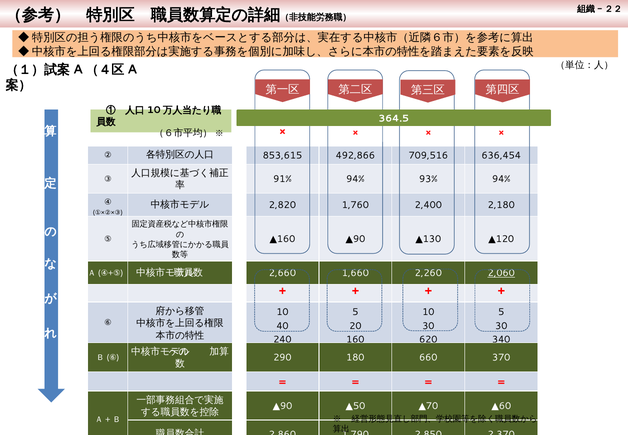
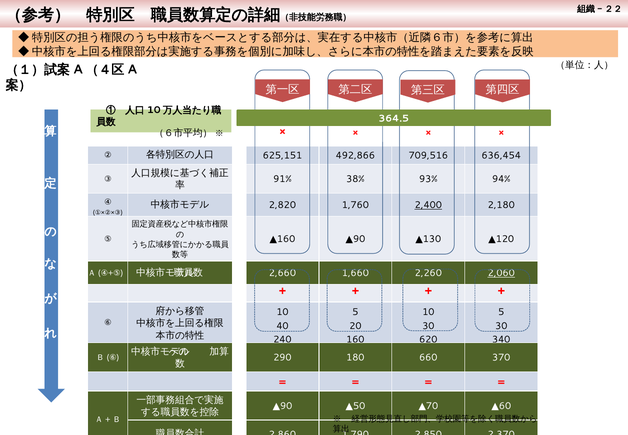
853,615: 853,615 -> 625,151
91% 94%: 94% -> 38%
2,400 underline: none -> present
